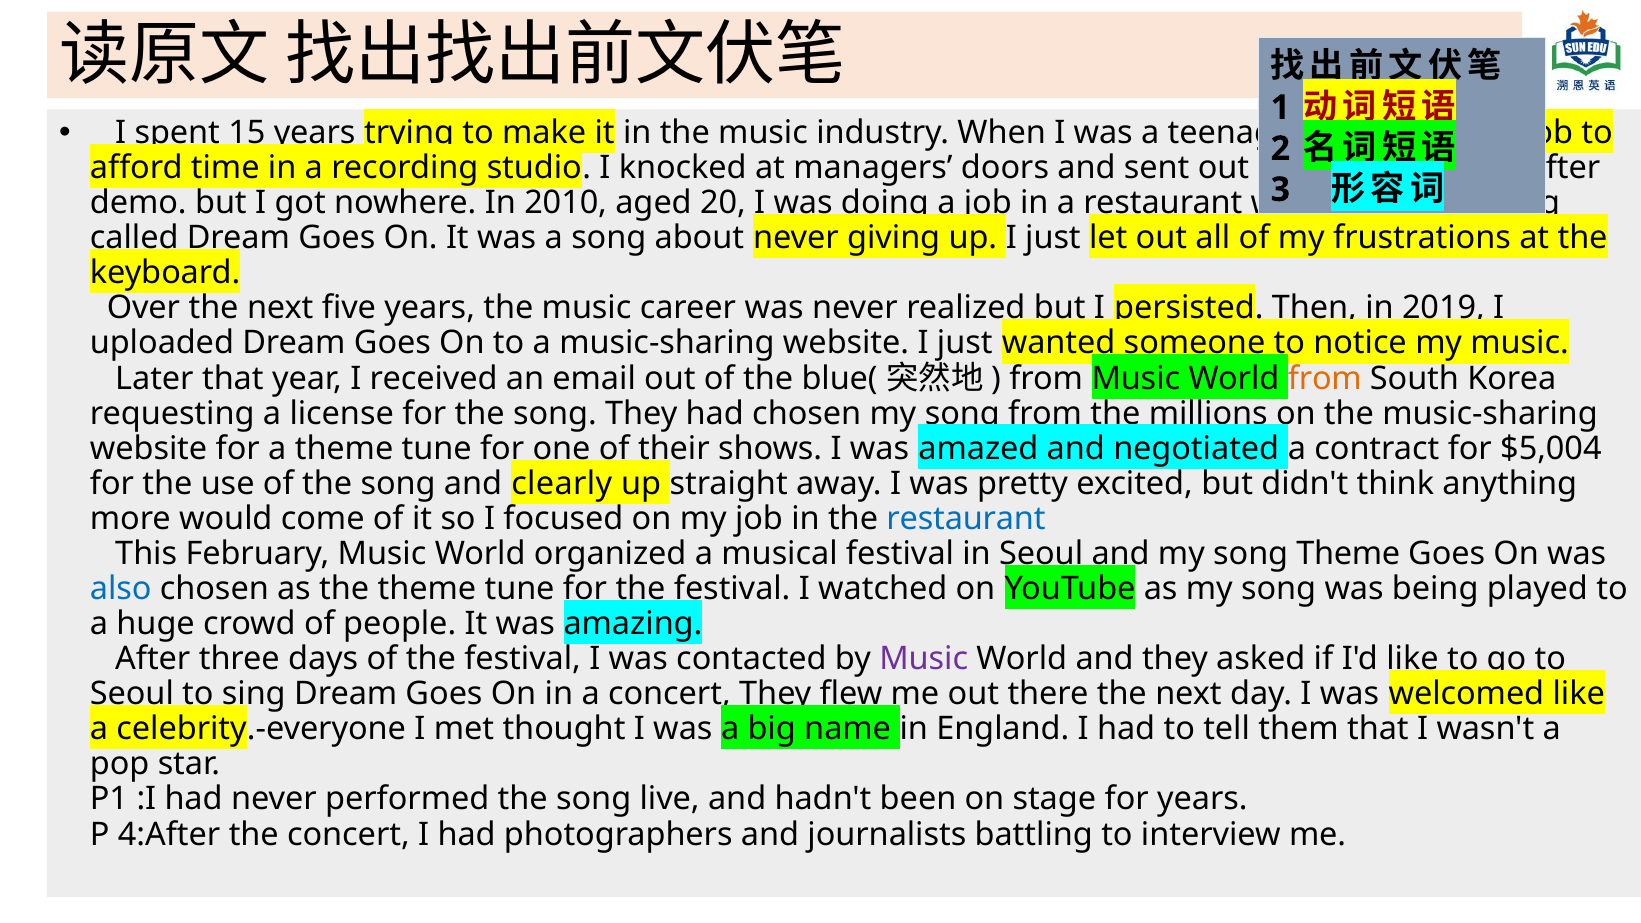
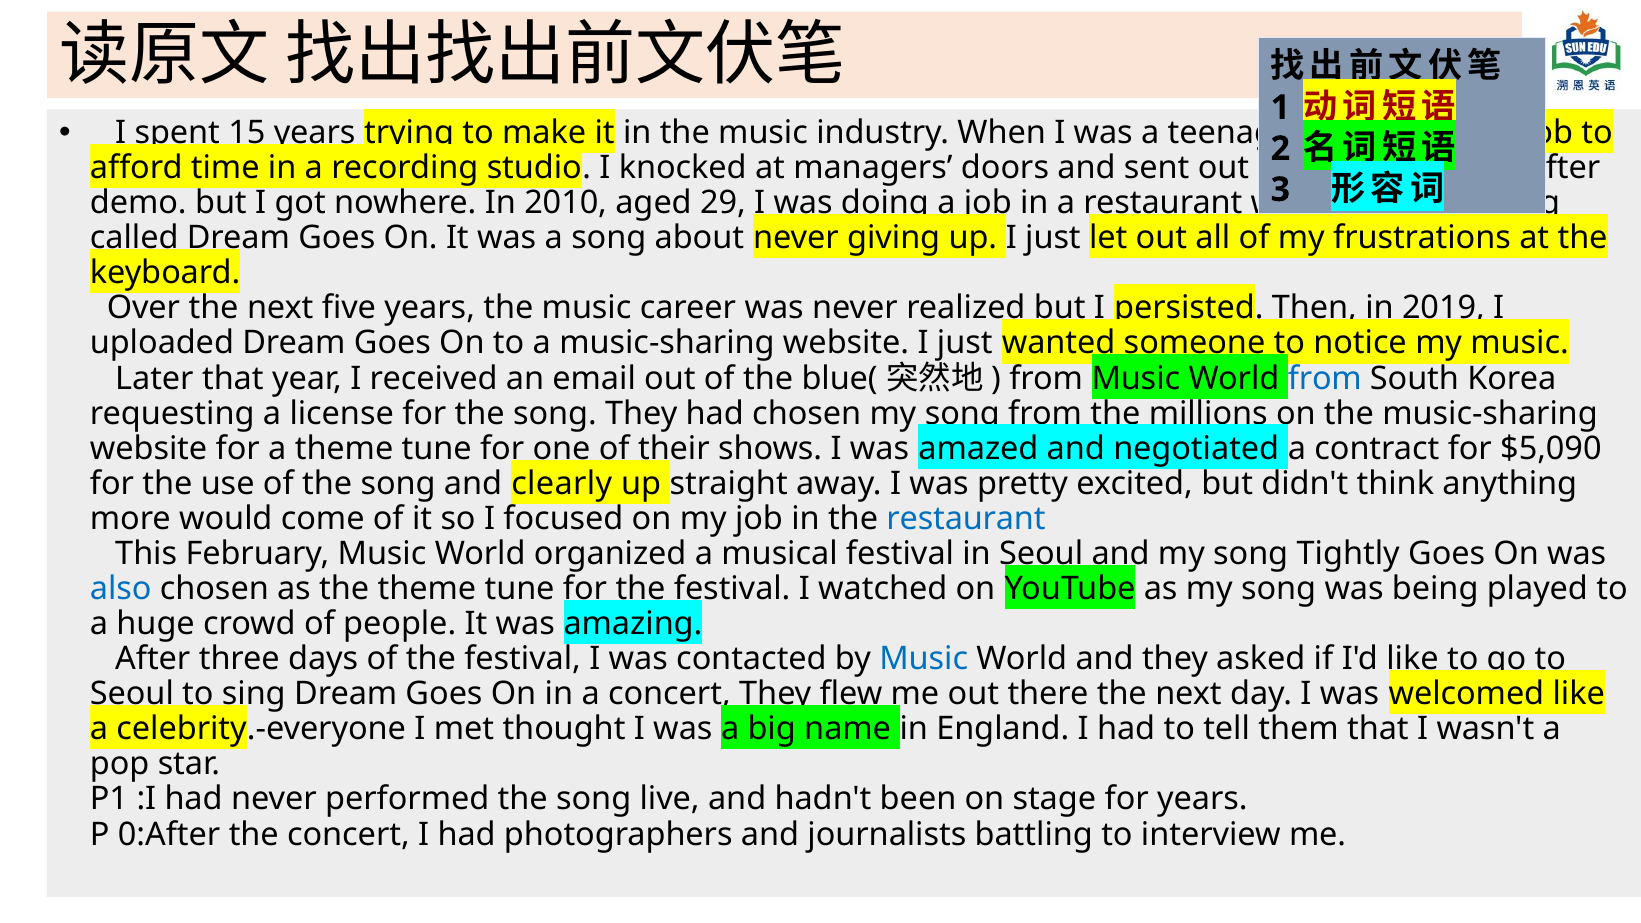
20: 20 -> 29
from at (1325, 378) colour: orange -> blue
$5,004: $5,004 -> $5,090
song Theme: Theme -> Tightly
Music at (924, 659) colour: purple -> blue
4:After: 4:After -> 0:After
